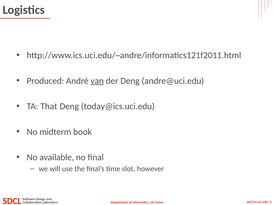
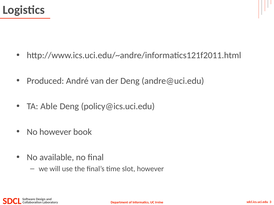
van underline: present -> none
That: That -> Able
today@ics.uci.edu: today@ics.uci.edu -> policy@ics.uci.edu
No midterm: midterm -> however
